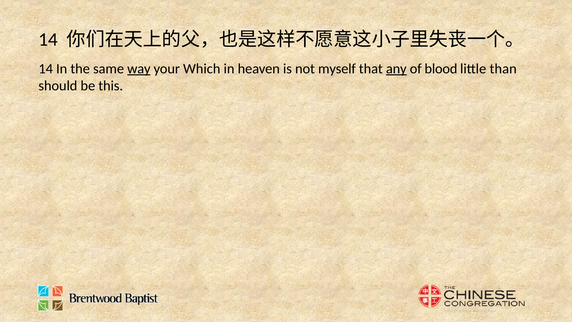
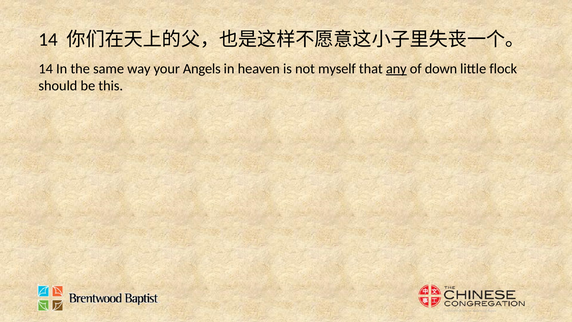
way underline: present -> none
Which: Which -> Angels
blood: blood -> down
than: than -> flock
